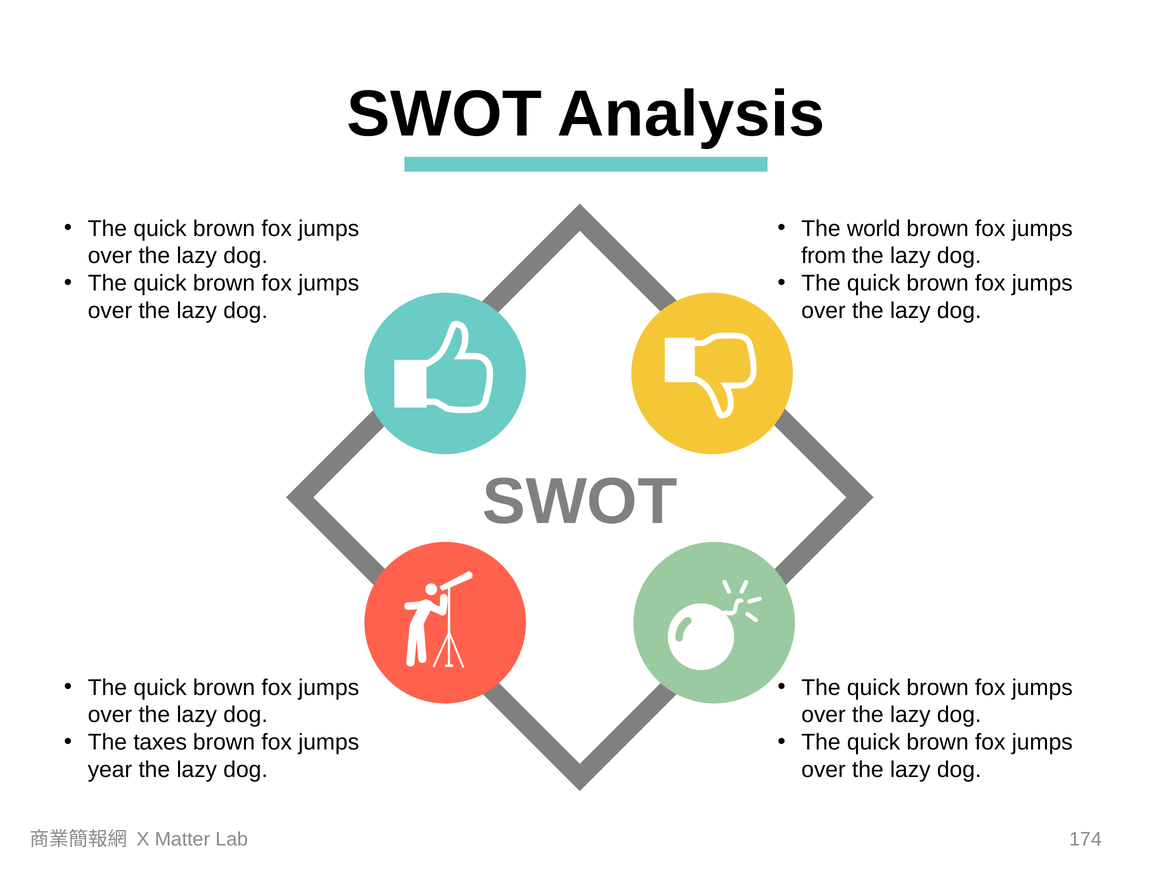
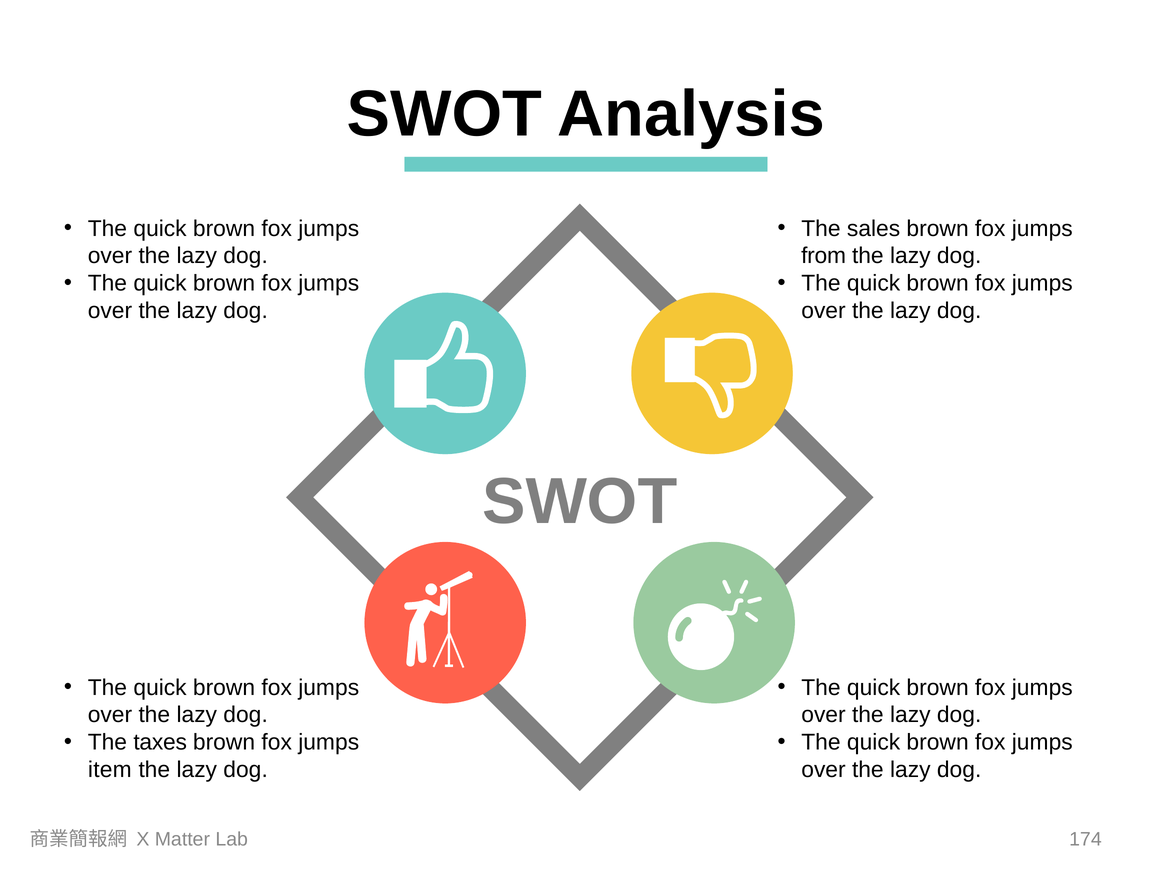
world: world -> sales
year: year -> item
